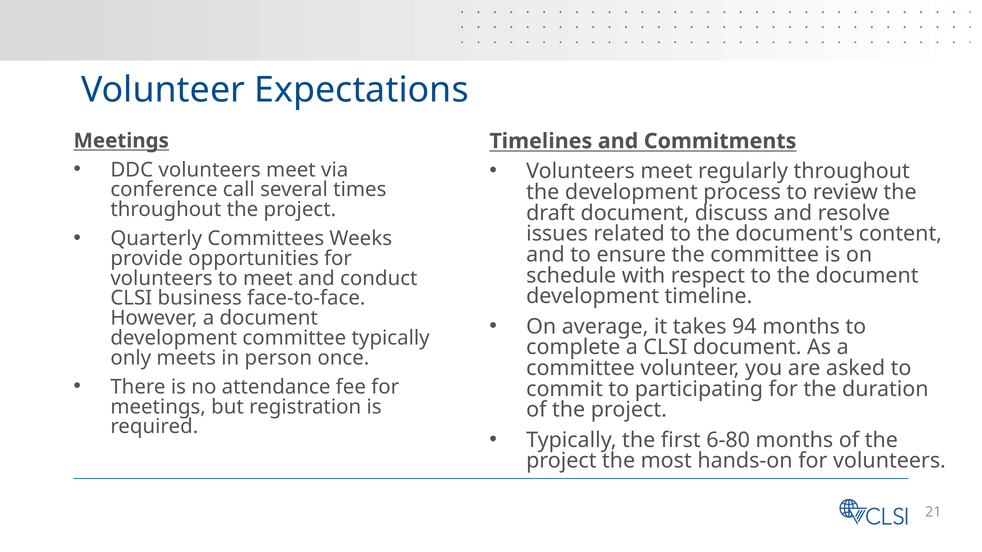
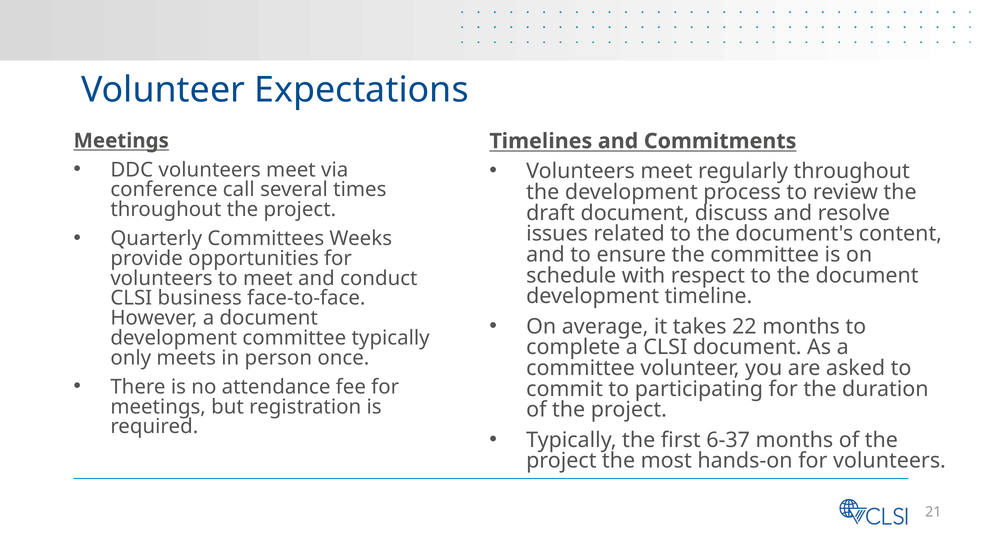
94: 94 -> 22
6-80: 6-80 -> 6-37
